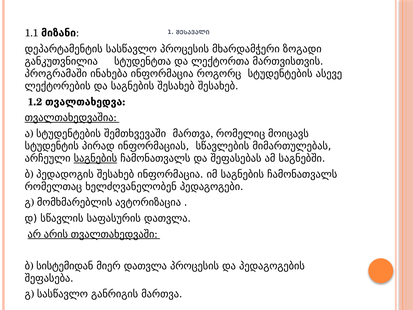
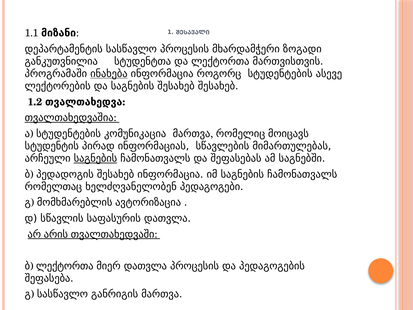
ინახება underline: none -> present
შემთხვევაში: შემთხვევაში -> კომუნიკაცია
ბ სისტემიდან: სისტემიდან -> ლექტორთა
